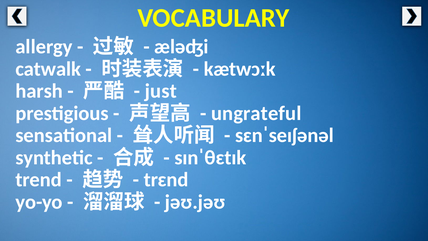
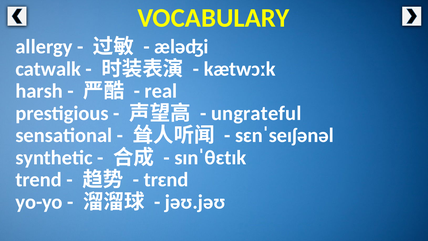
just: just -> real
